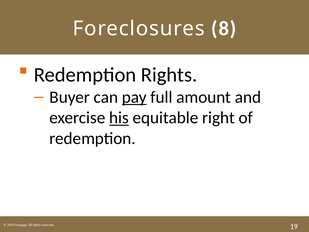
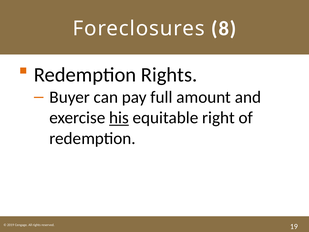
pay underline: present -> none
